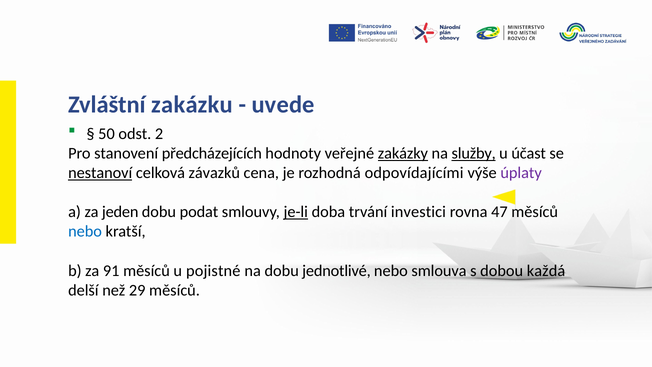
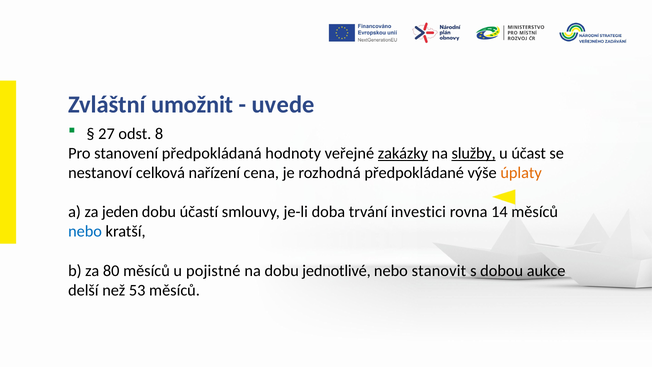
zakázku: zakázku -> umožnit
50: 50 -> 27
2: 2 -> 8
předcházejících: předcházejících -> předpokládaná
nestanoví underline: present -> none
závazků: závazků -> nařízení
odpovídajícími: odpovídajícími -> předpokládané
úplaty colour: purple -> orange
podat: podat -> účastí
je-li underline: present -> none
47: 47 -> 14
91: 91 -> 80
smlouva: smlouva -> stanovit
každá: každá -> aukce
29: 29 -> 53
